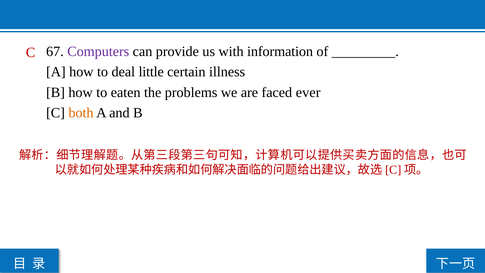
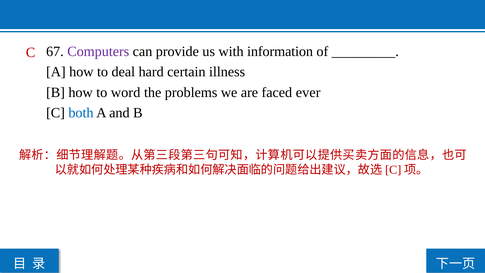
little: little -> hard
eaten: eaten -> word
both colour: orange -> blue
